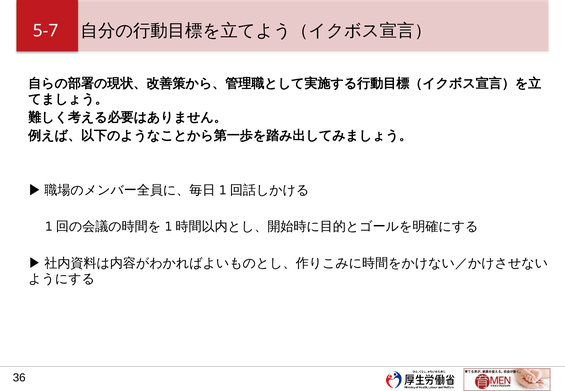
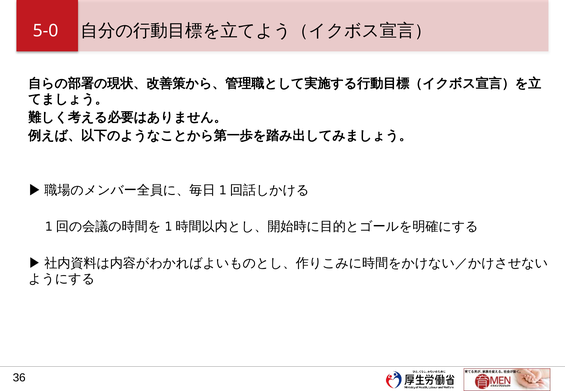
5-7: 5-7 -> 5-0
